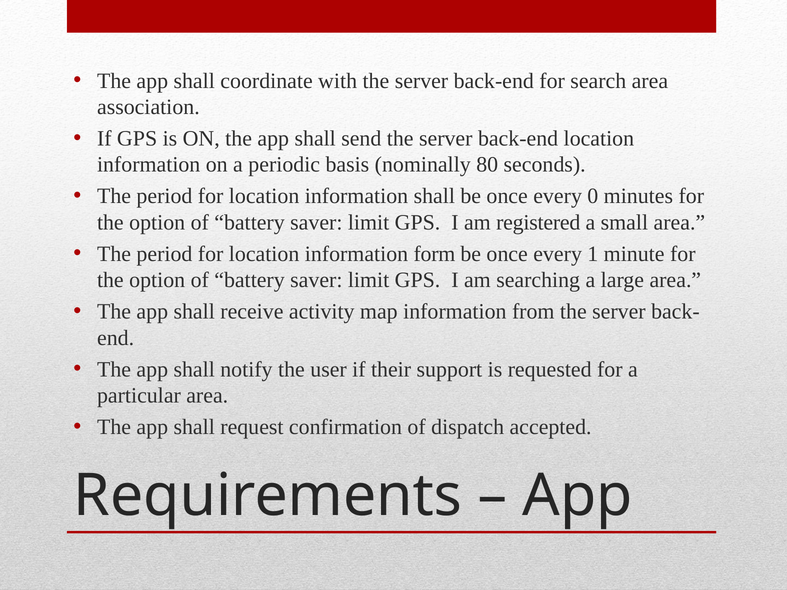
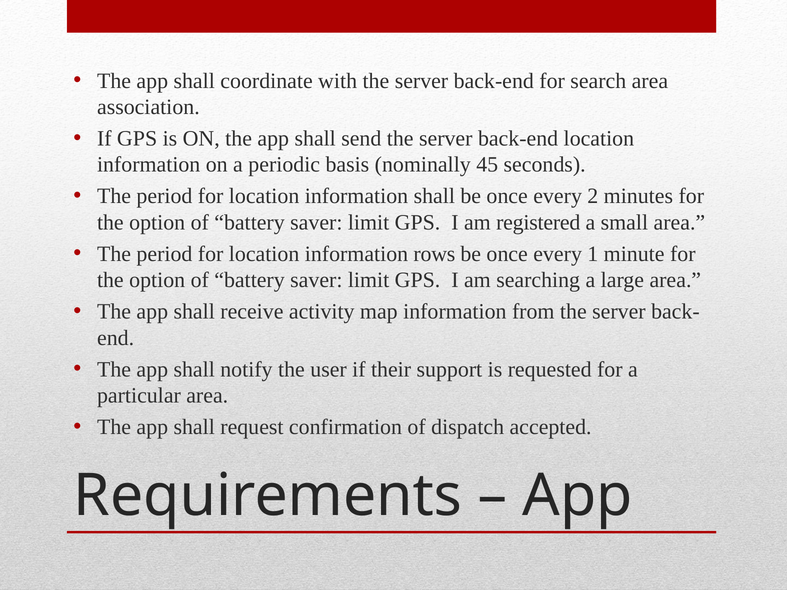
80: 80 -> 45
0: 0 -> 2
form: form -> rows
